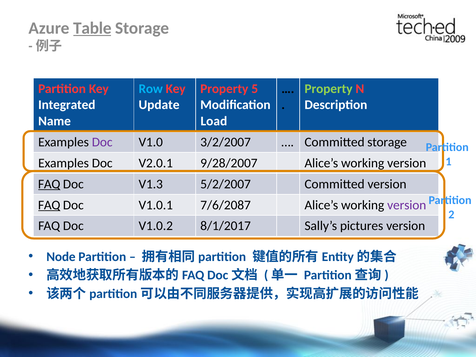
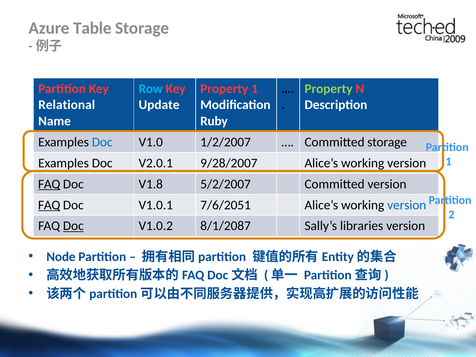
Table underline: present -> none
Property 5: 5 -> 1
Integrated: Integrated -> Relational
Load: Load -> Ruby
Doc at (102, 142) colour: purple -> blue
3/2/2007: 3/2/2007 -> 1/2/2007
V1.3: V1.3 -> V1.8
7/6/2087: 7/6/2087 -> 7/6/2051
version at (407, 205) colour: purple -> blue
Doc at (73, 226) underline: none -> present
8/1/2017: 8/1/2017 -> 8/1/2087
pictures: pictures -> libraries
